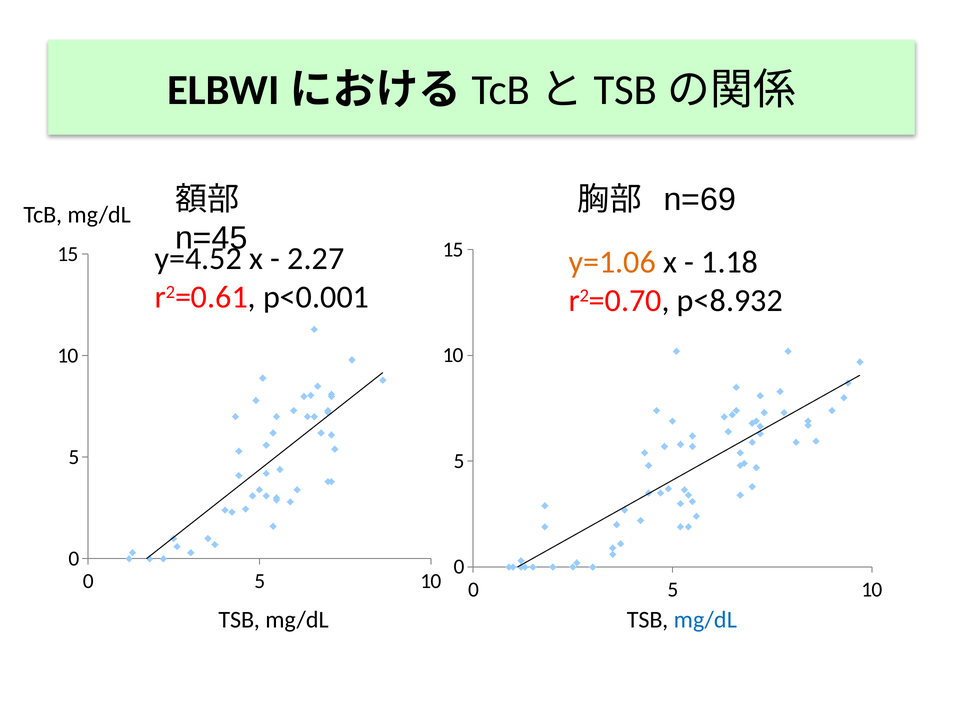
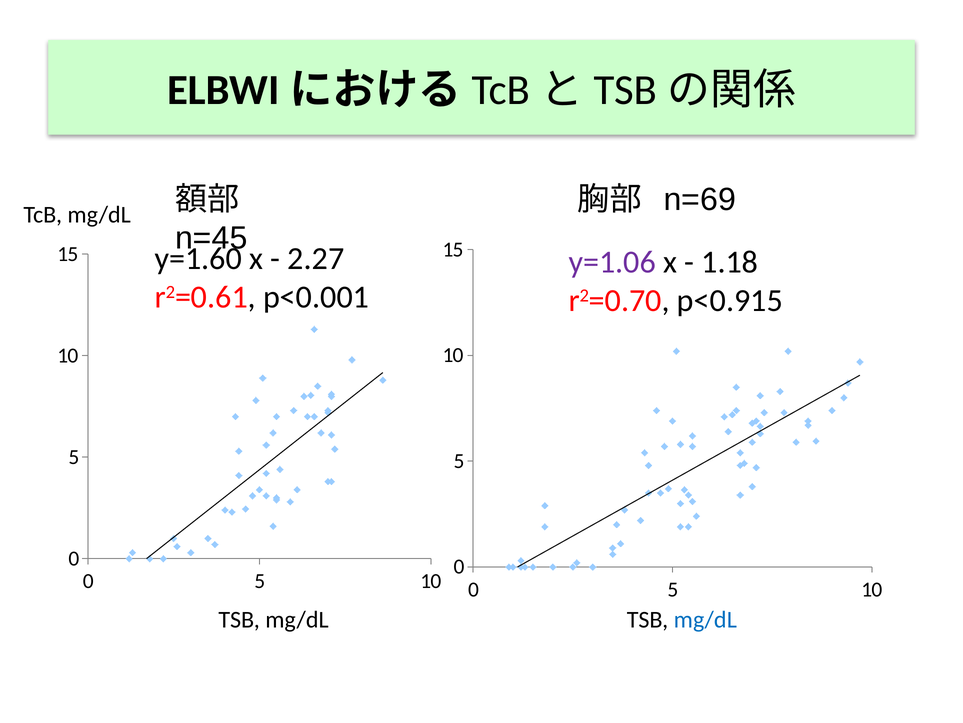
y=1.06 colour: orange -> purple
y=4.52: y=4.52 -> y=1.60
p<8.932: p<8.932 -> p<0.915
